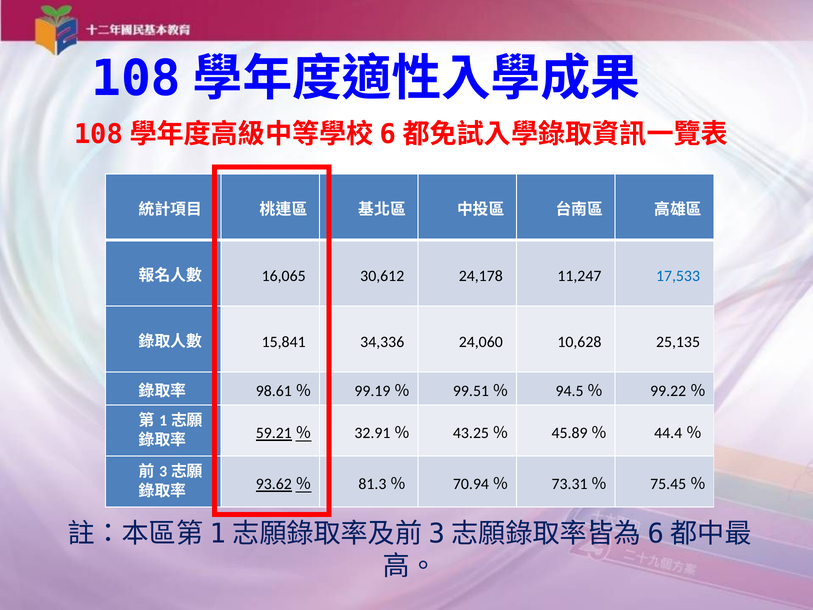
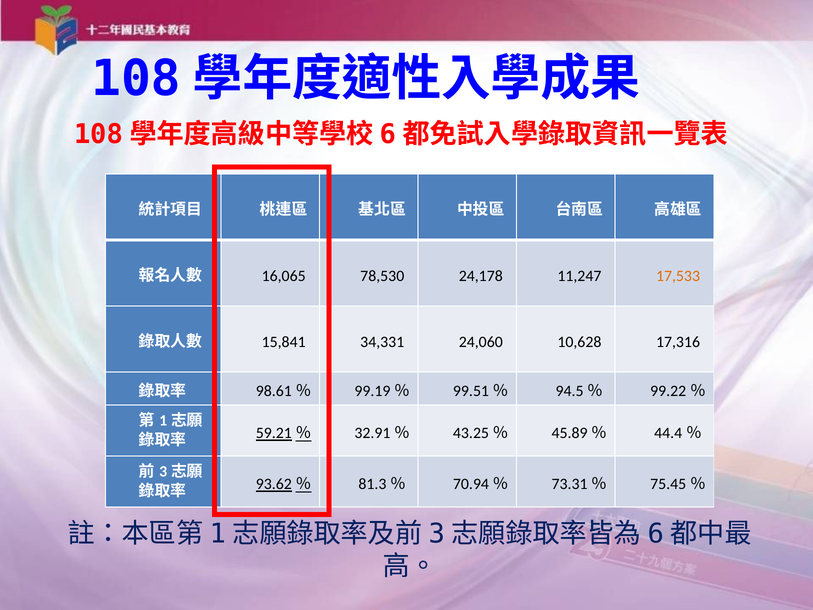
30,612: 30,612 -> 78,530
17,533 colour: blue -> orange
34,336: 34,336 -> 34,331
25,135: 25,135 -> 17,316
